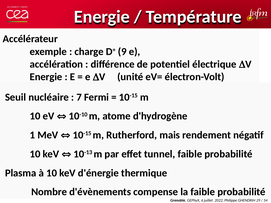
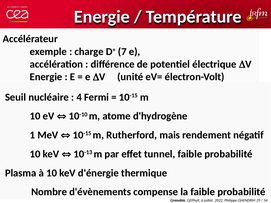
9: 9 -> 7
7: 7 -> 4
